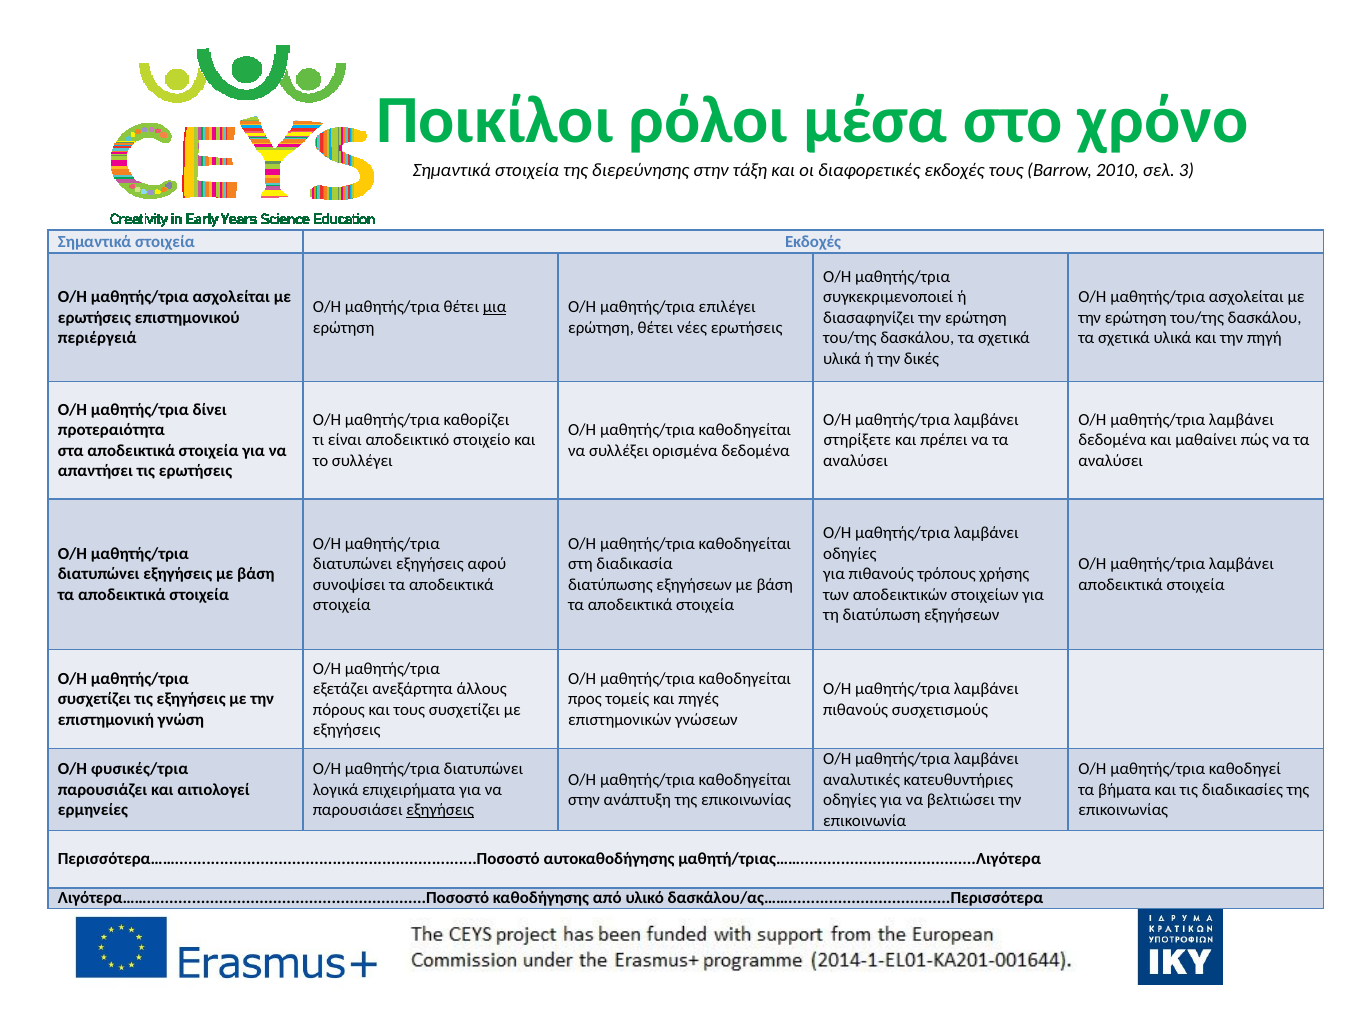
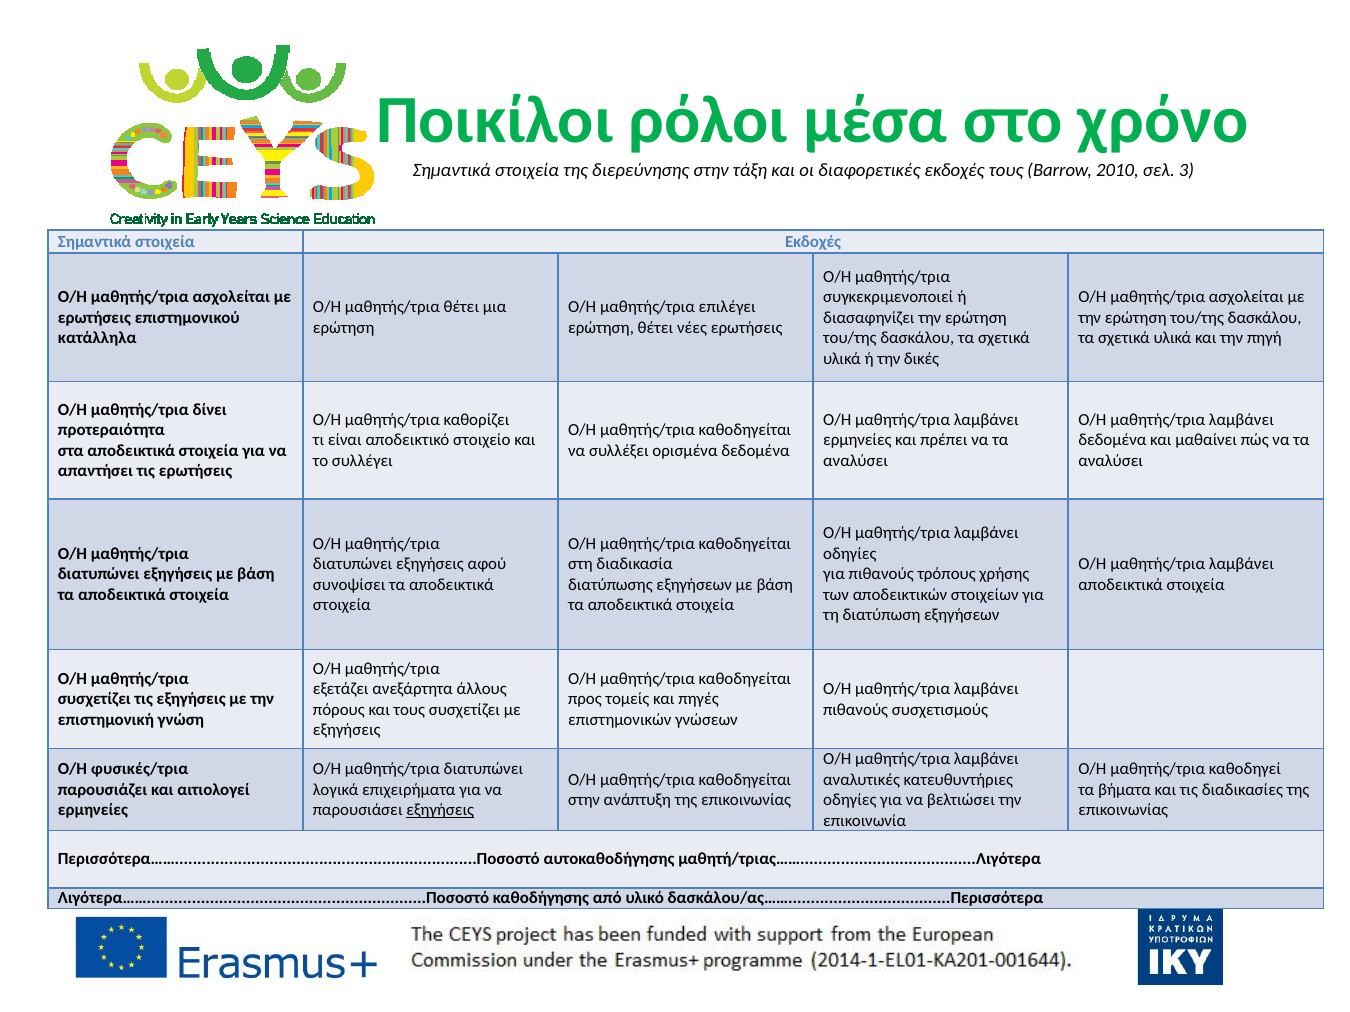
μια underline: present -> none
περιέργειά: περιέργειά -> κατάλληλα
στηρίξετε at (857, 441): στηρίξετε -> ερμηνείες
